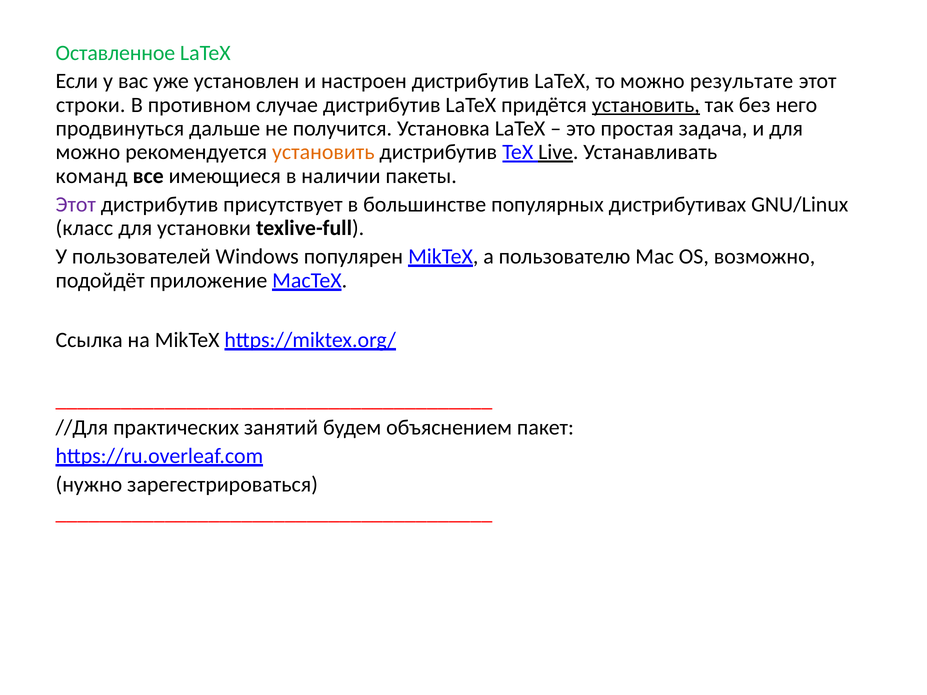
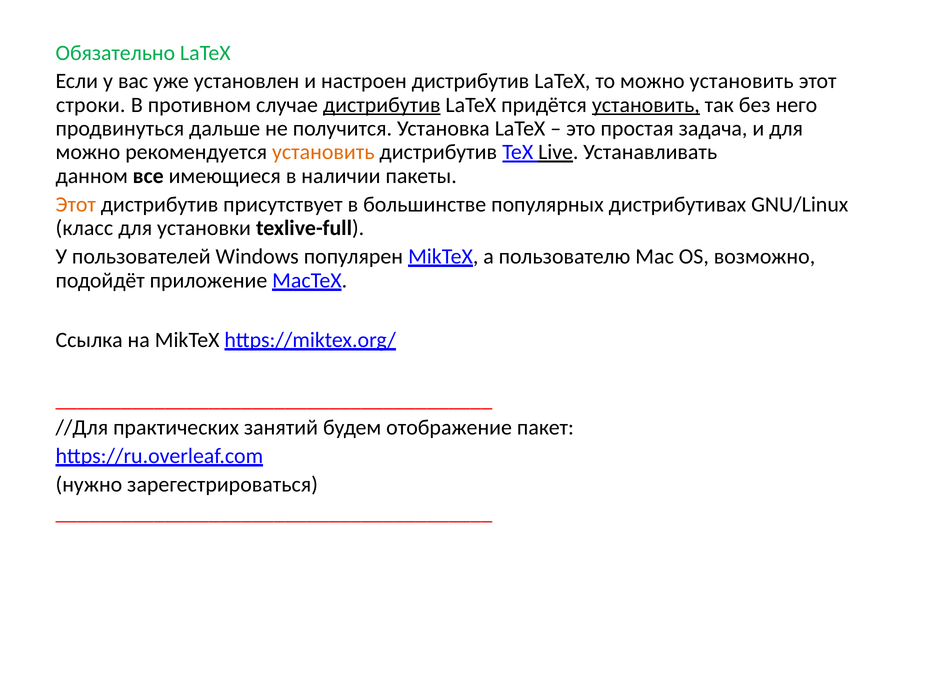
Оставленное: Оставленное -> Обязательно
можно результате: результате -> установить
дистрибутив at (382, 105) underline: none -> present
команд: команд -> данном
Этот at (76, 205) colour: purple -> orange
объяснением: объяснением -> отображение
